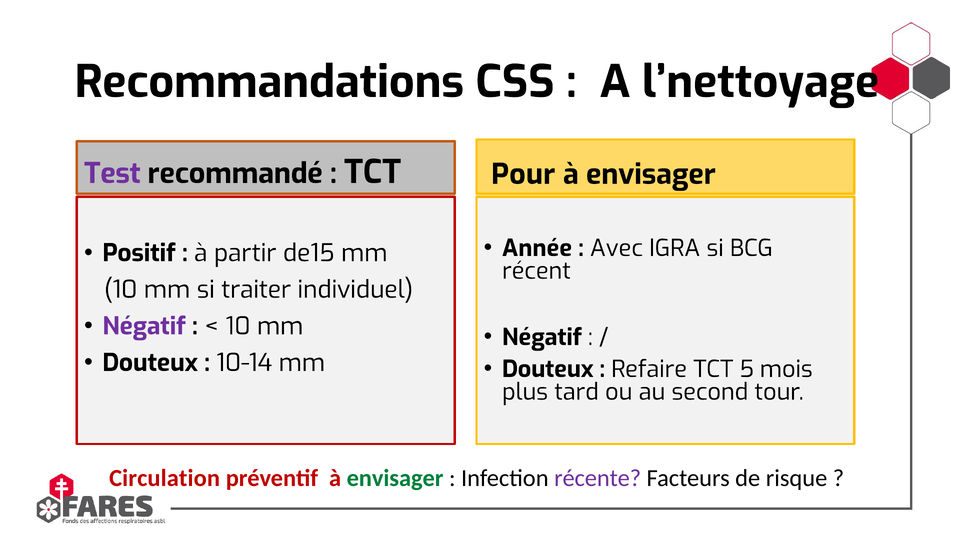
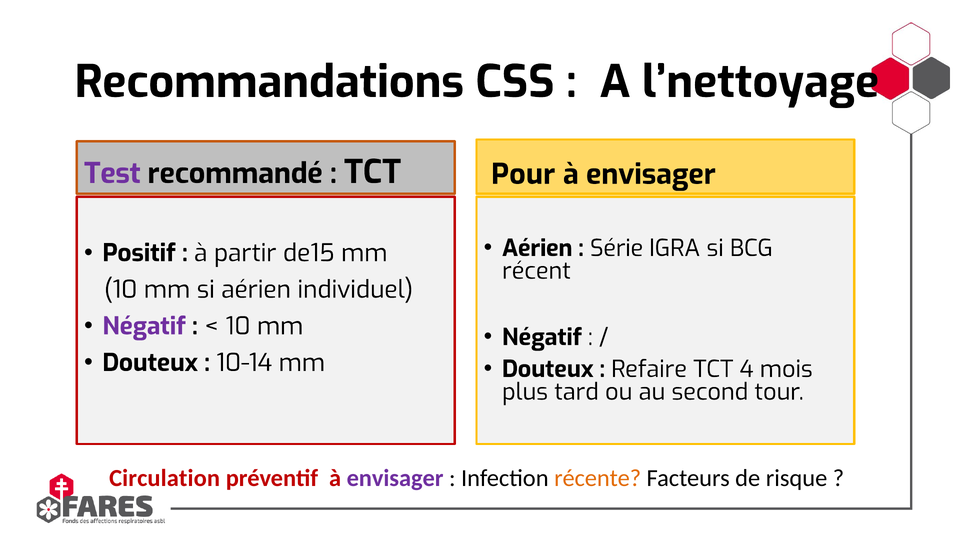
Année at (537, 248): Année -> Aérien
Avec: Avec -> Série
si traiter: traiter -> aérien
5: 5 -> 4
envisager at (395, 478) colour: green -> purple
récente colour: purple -> orange
